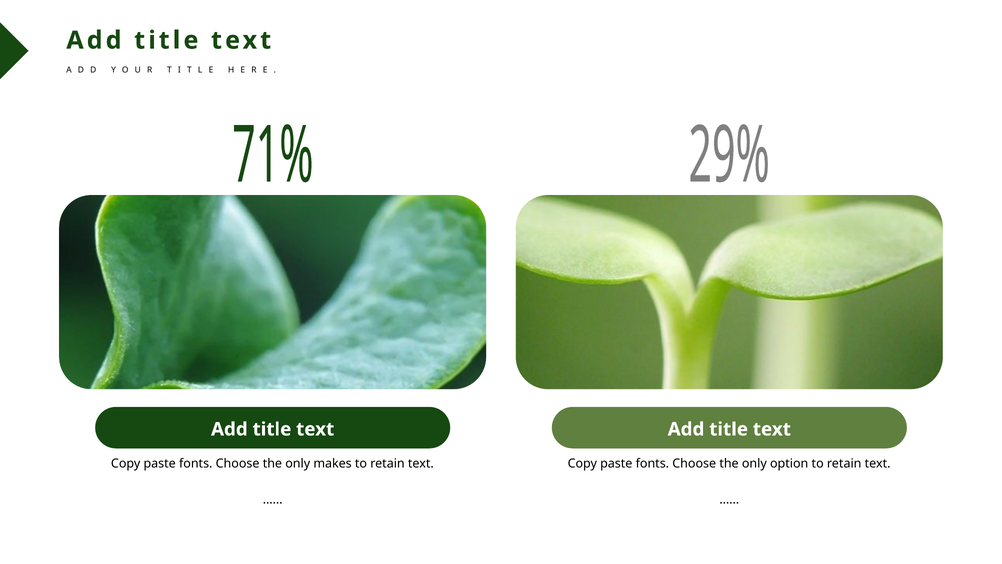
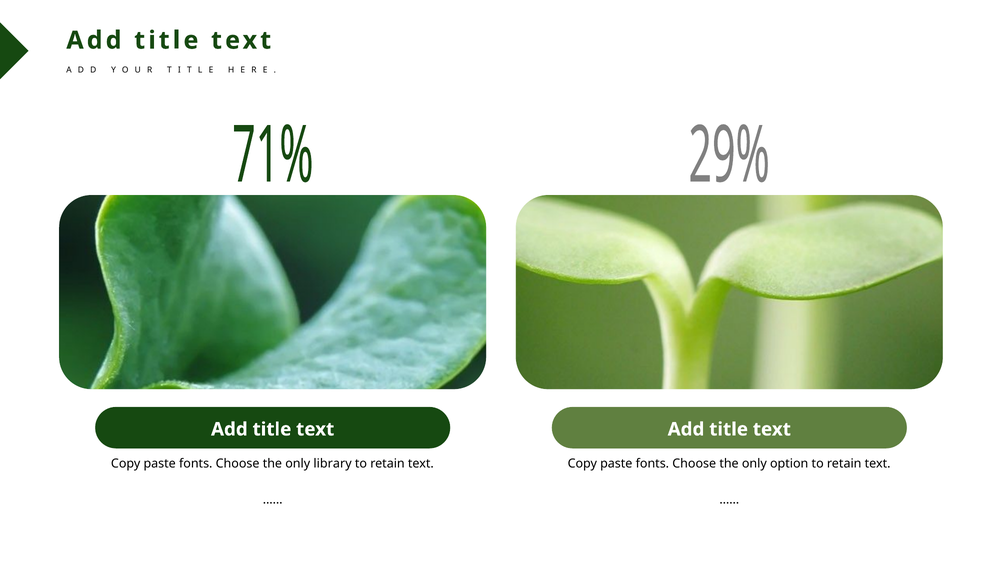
makes: makes -> library
